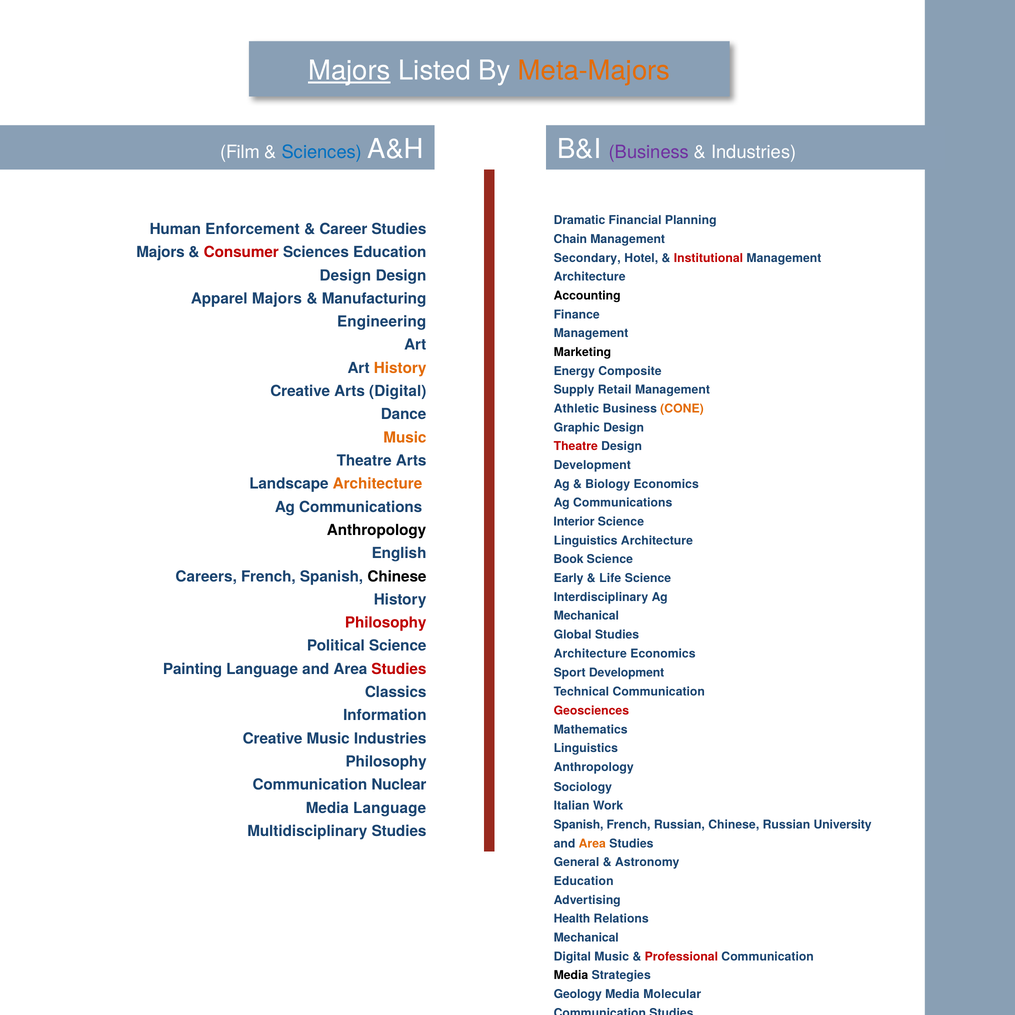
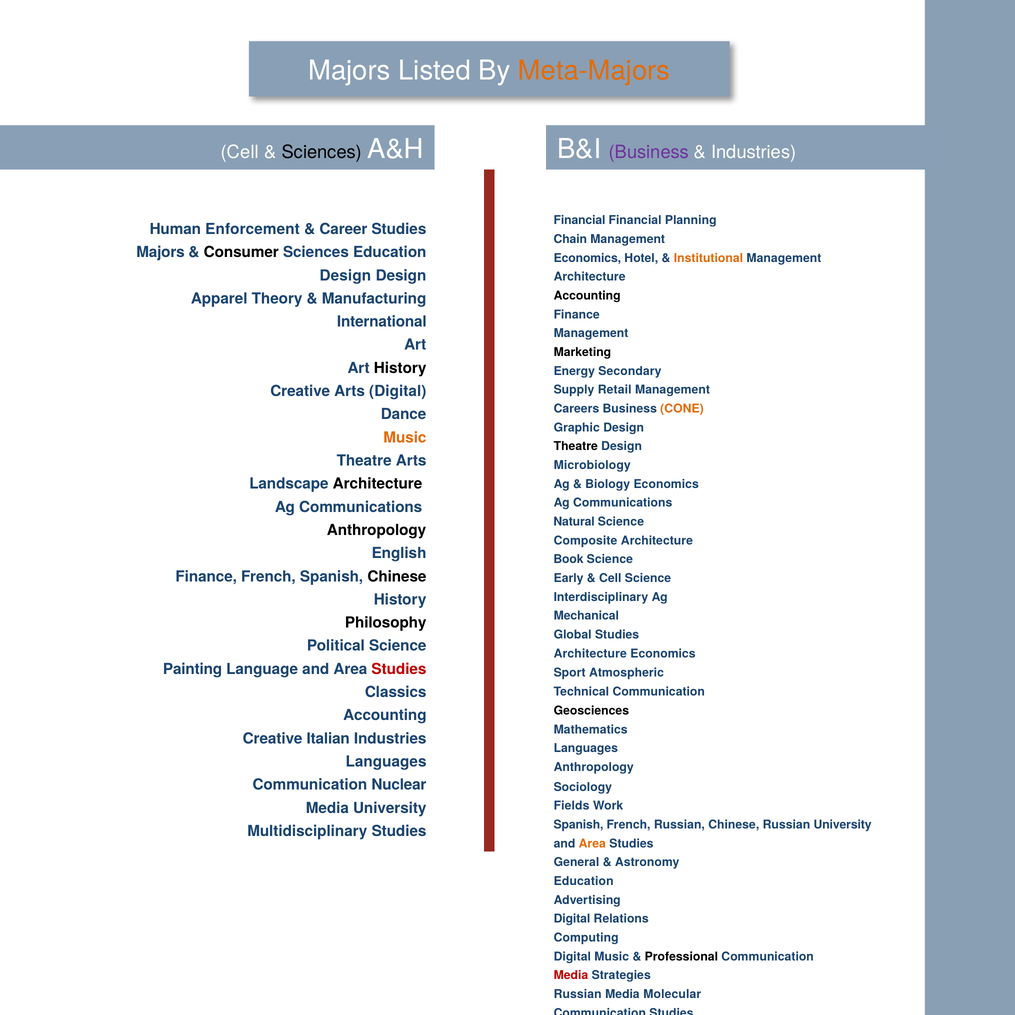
Majors at (349, 71) underline: present -> none
Film at (240, 152): Film -> Cell
Sciences at (322, 152) colour: blue -> black
Dramatic at (579, 220): Dramatic -> Financial
Consumer colour: red -> black
Secondary at (587, 258): Secondary -> Economics
Institutional colour: red -> orange
Apparel Majors: Majors -> Theory
Engineering: Engineering -> International
History at (400, 368) colour: orange -> black
Composite: Composite -> Secondary
Athletic: Athletic -> Careers
Theatre at (576, 446) colour: red -> black
Development at (592, 465): Development -> Microbiology
Architecture at (377, 484) colour: orange -> black
Interior: Interior -> Natural
Linguistics at (586, 541): Linguistics -> Composite
Careers at (206, 576): Careers -> Finance
Life at (610, 578): Life -> Cell
Philosophy at (386, 623) colour: red -> black
Sport Development: Development -> Atmospheric
Geosciences colour: red -> black
Information at (385, 715): Information -> Accounting
Creative Music: Music -> Italian
Linguistics at (586, 748): Linguistics -> Languages
Philosophy at (386, 762): Philosophy -> Languages
Italian: Italian -> Fields
Media Language: Language -> University
Health at (572, 919): Health -> Digital
Mechanical at (586, 938): Mechanical -> Computing
Professional colour: red -> black
Media at (571, 975) colour: black -> red
Geology at (578, 994): Geology -> Russian
